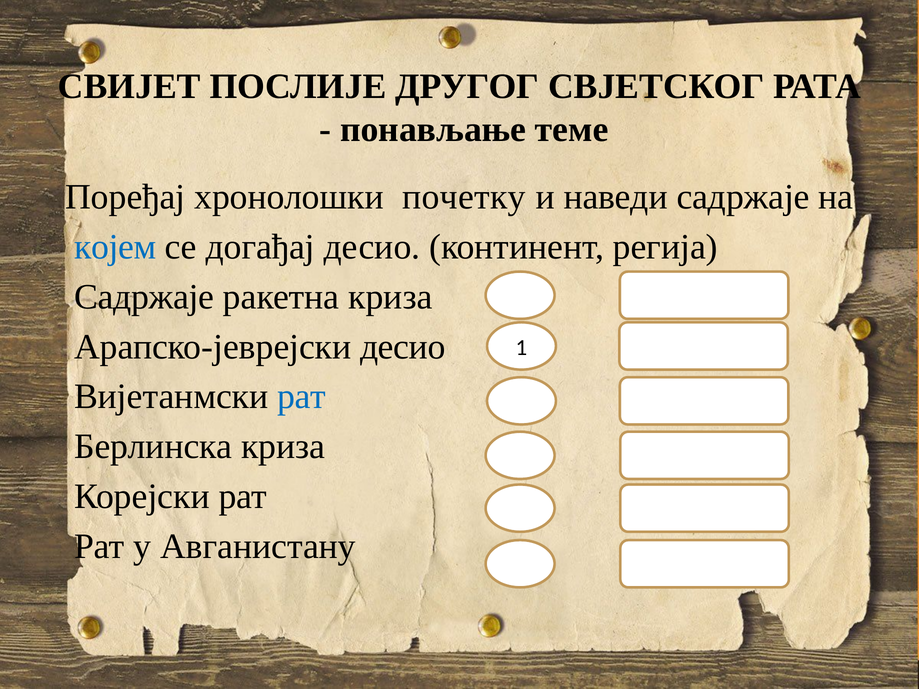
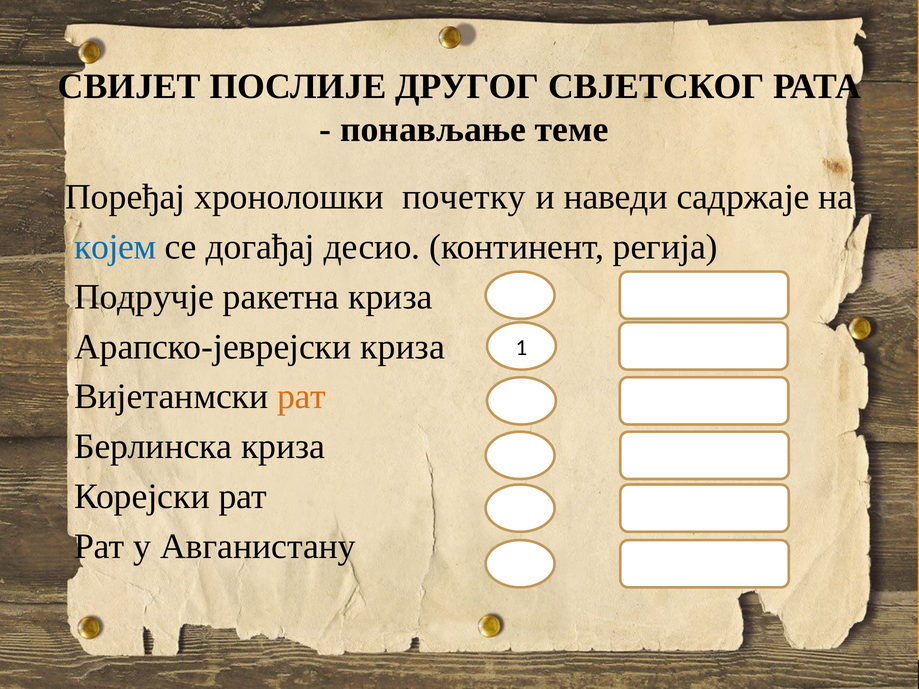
Садржаје at (144, 297): Садржаје -> Подручје
Арапско-јеврејски десио: десио -> криза
рат at (302, 397) colour: blue -> orange
